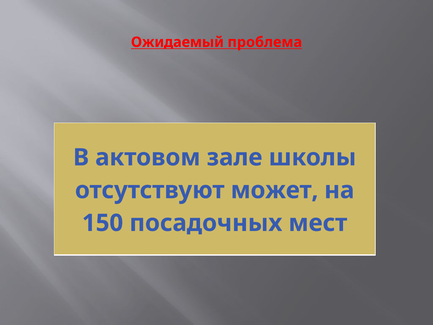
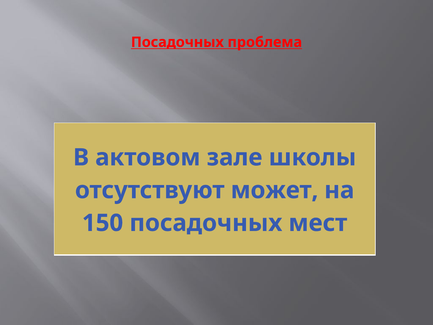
Ожидаемый at (177, 42): Ожидаемый -> Посадочных
